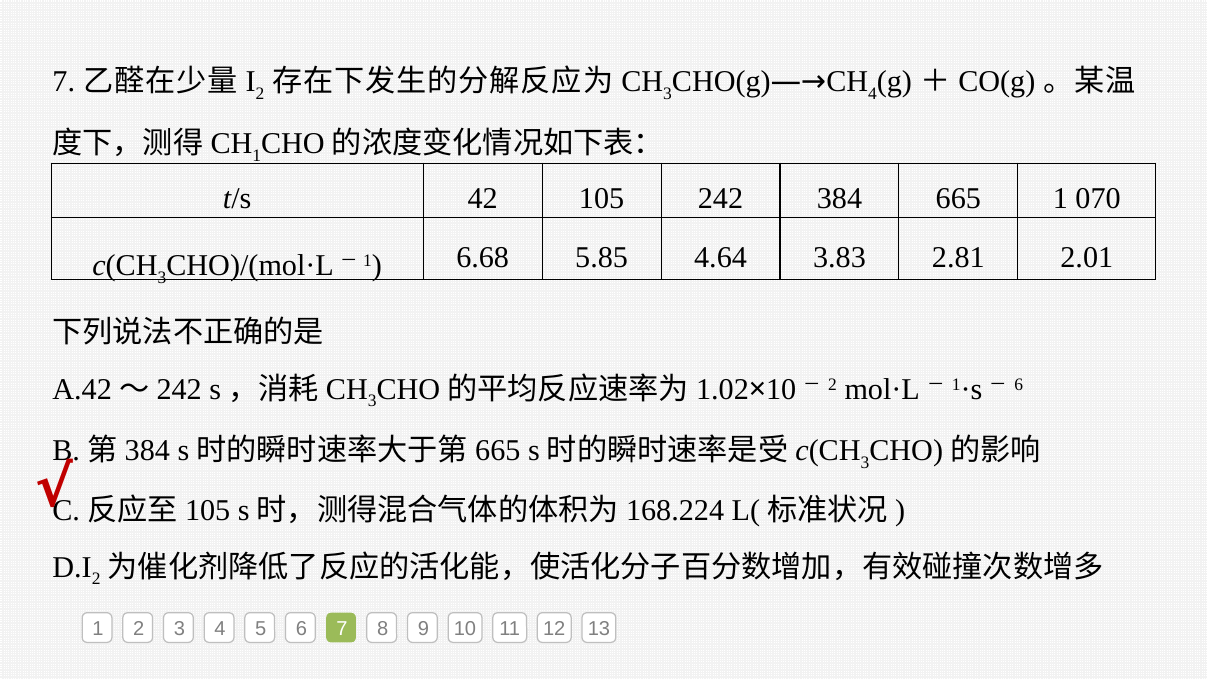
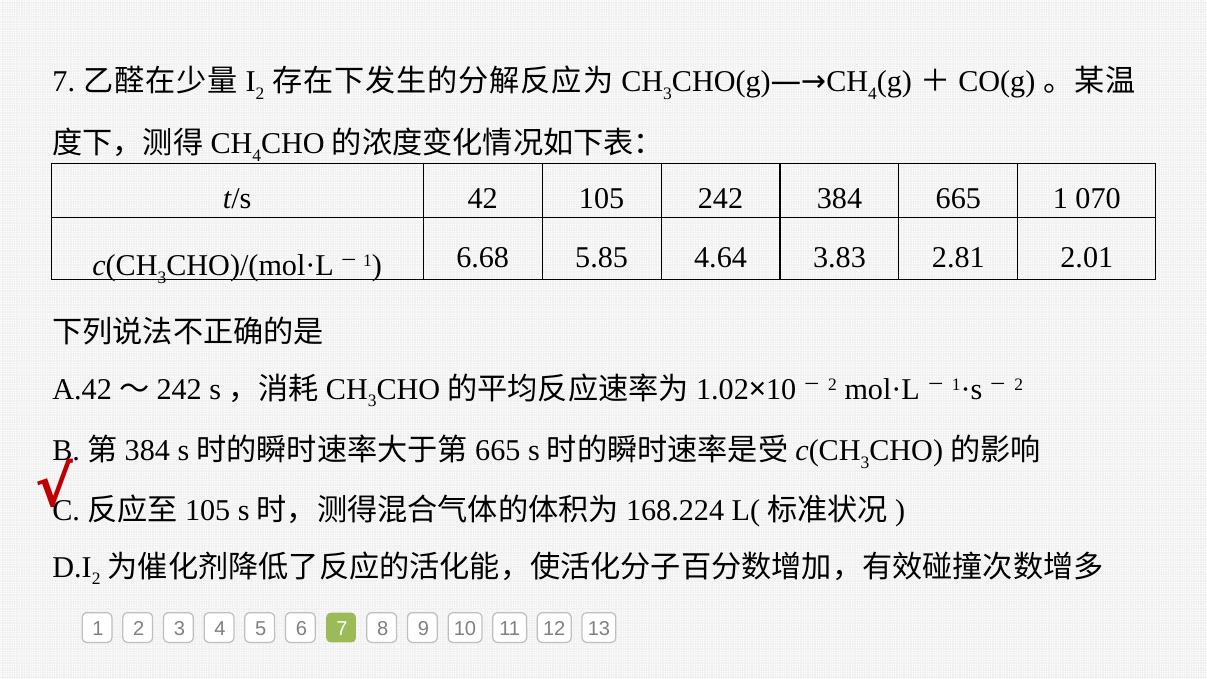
1 at (257, 155): 1 -> 4
6 at (1019, 384): 6 -> 2
